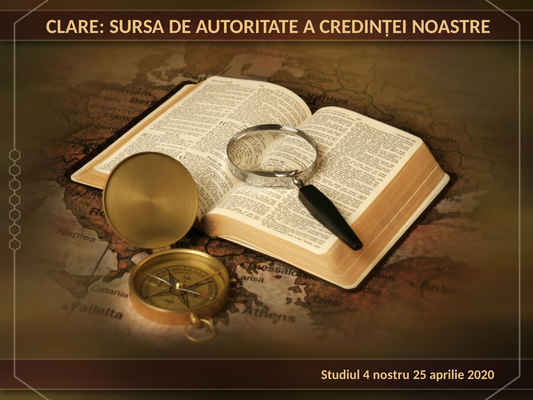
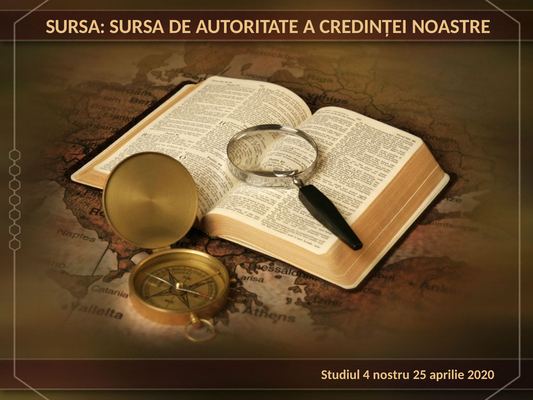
CLARE at (75, 27): CLARE -> SURSA
